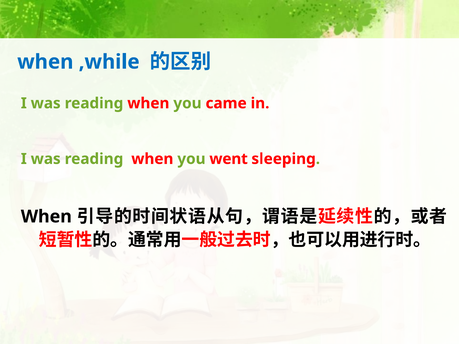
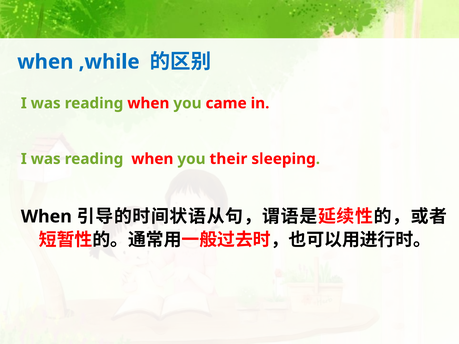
went: went -> their
